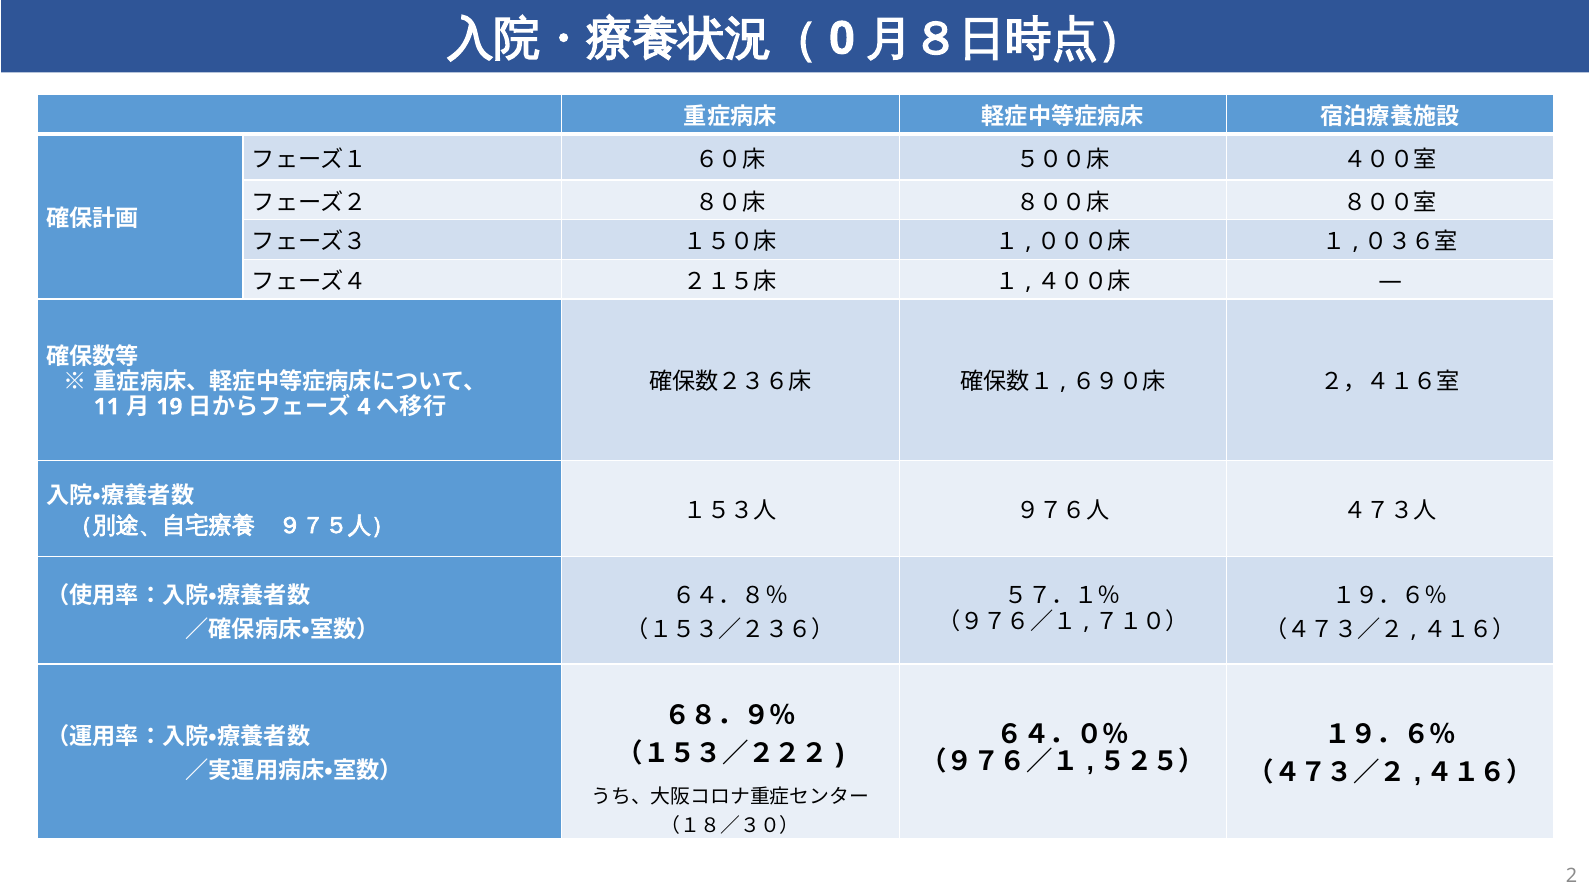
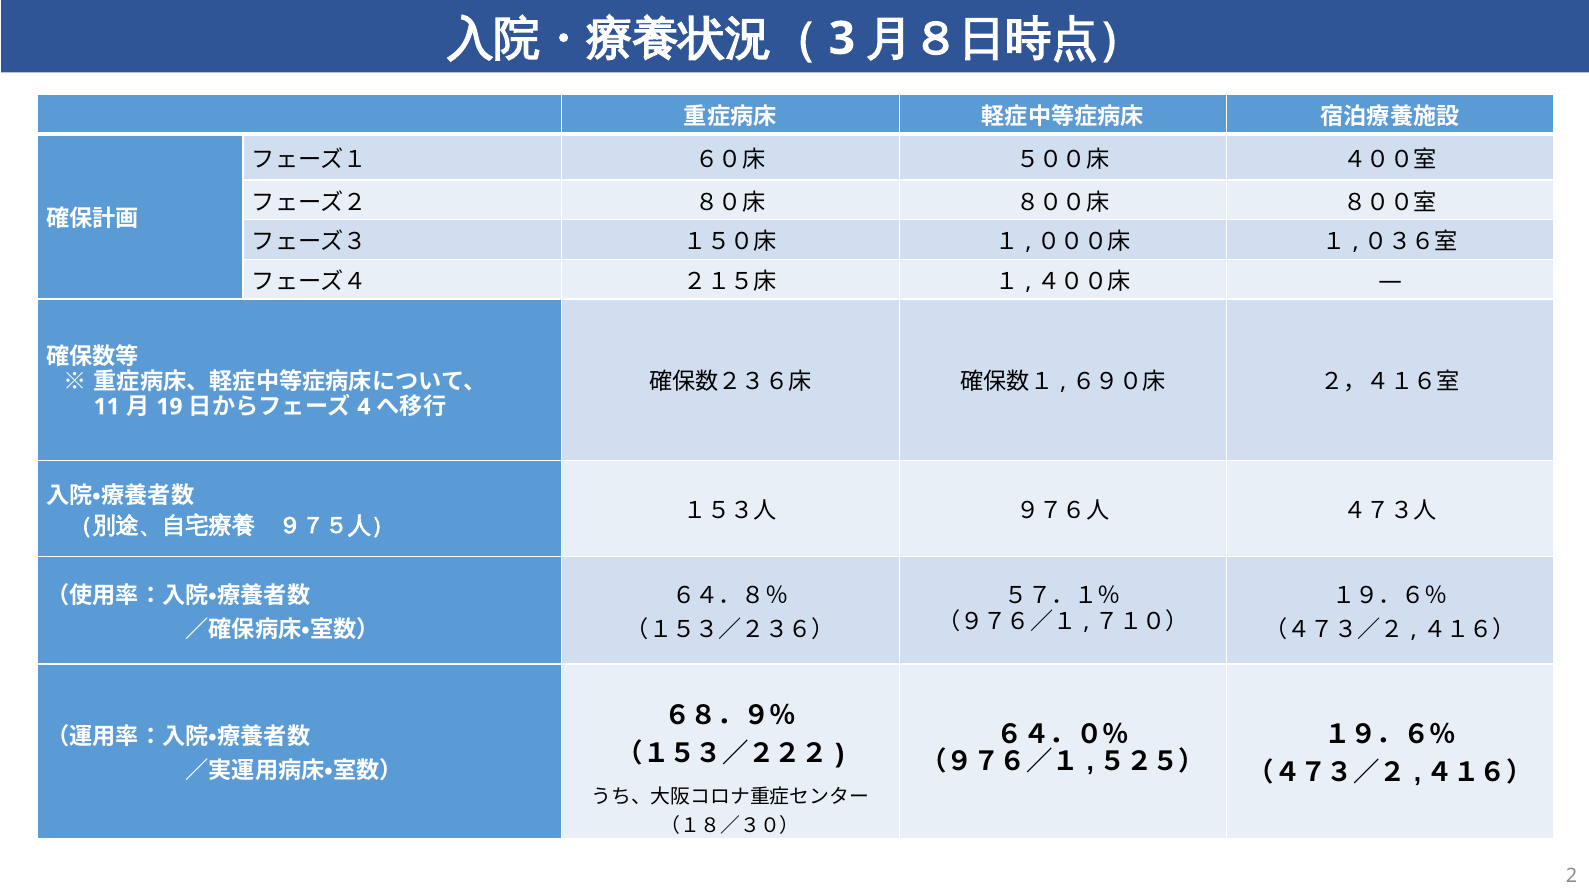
0: 0 -> 3
